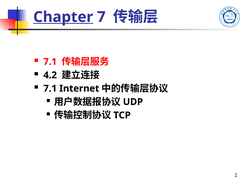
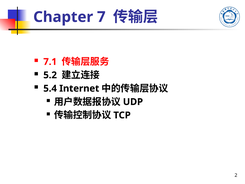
Chapter underline: present -> none
4.2: 4.2 -> 5.2
7.1 at (50, 88): 7.1 -> 5.4
